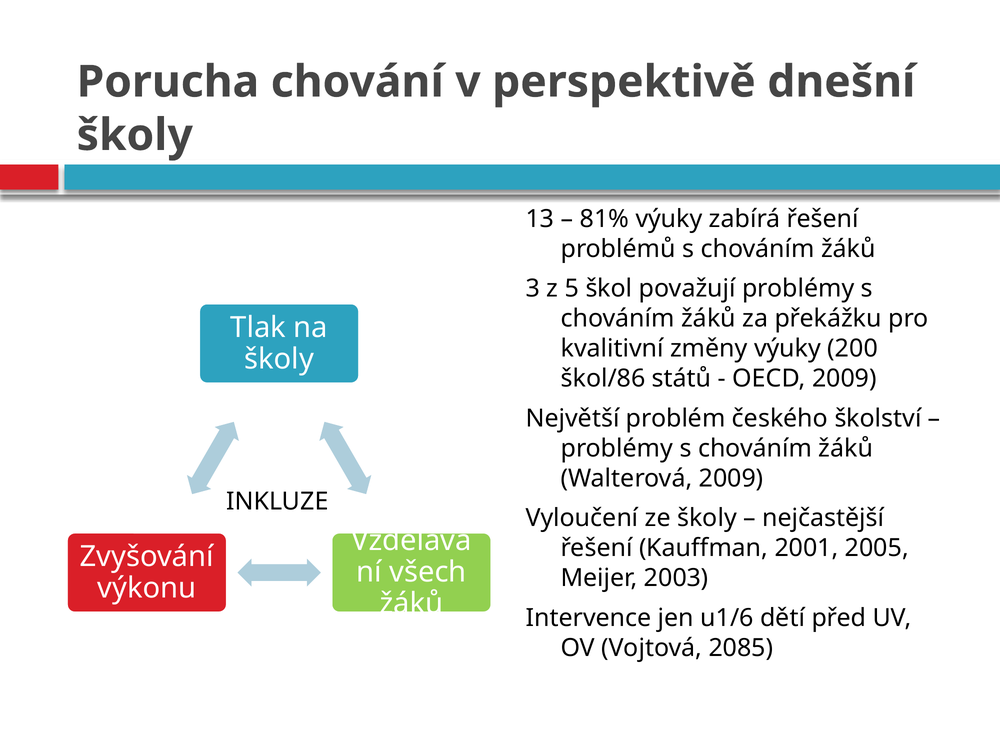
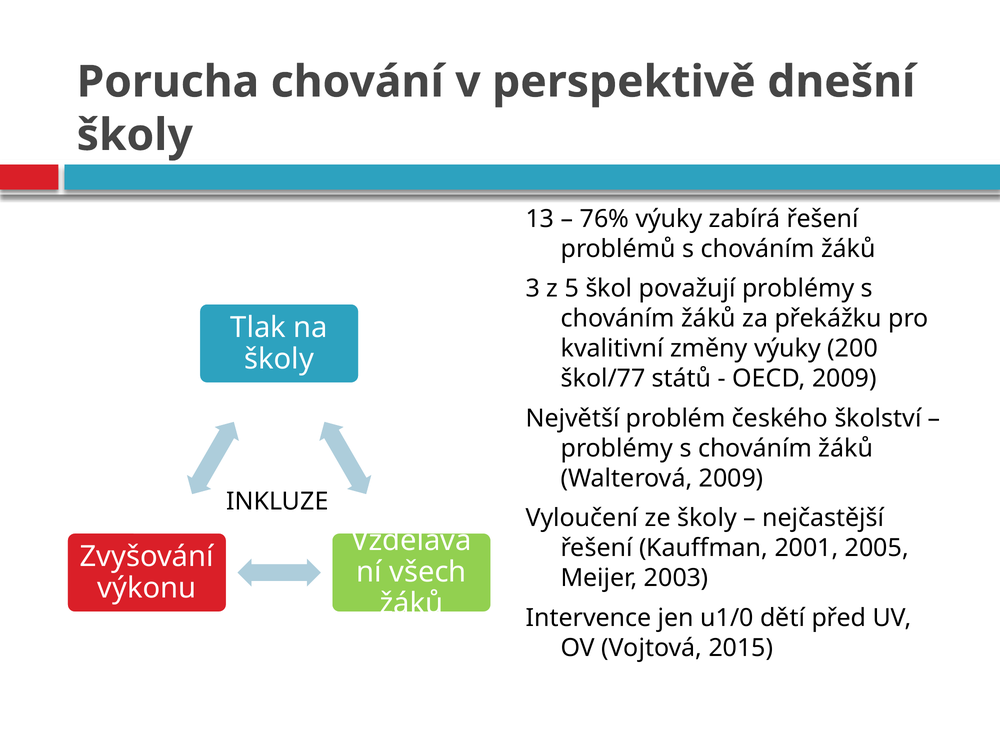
81%: 81% -> 76%
škol/86: škol/86 -> škol/77
u1/6: u1/6 -> u1/0
2085: 2085 -> 2015
